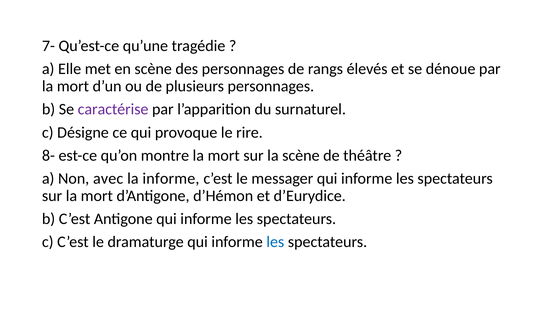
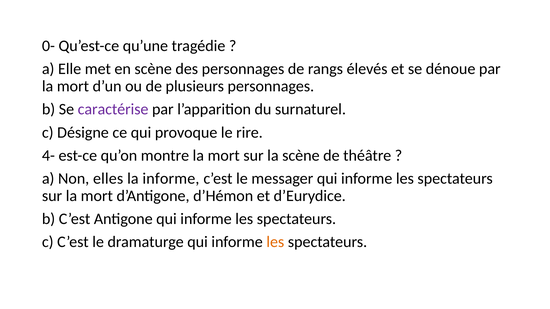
7-: 7- -> 0-
8-: 8- -> 4-
avec: avec -> elles
les at (275, 242) colour: blue -> orange
